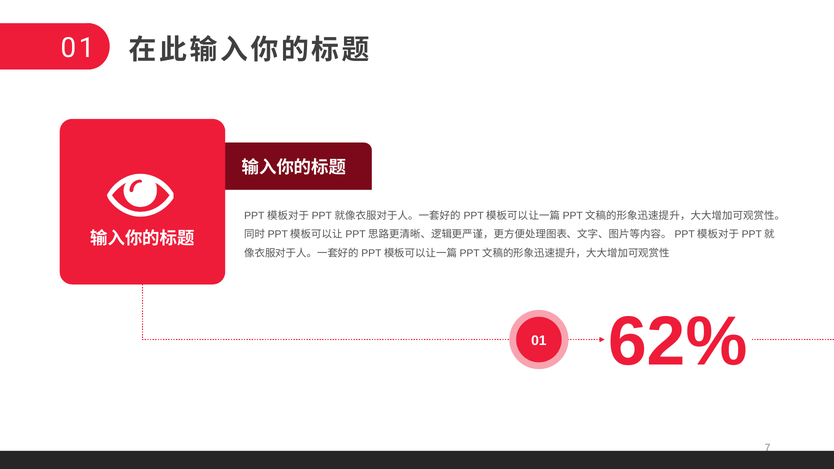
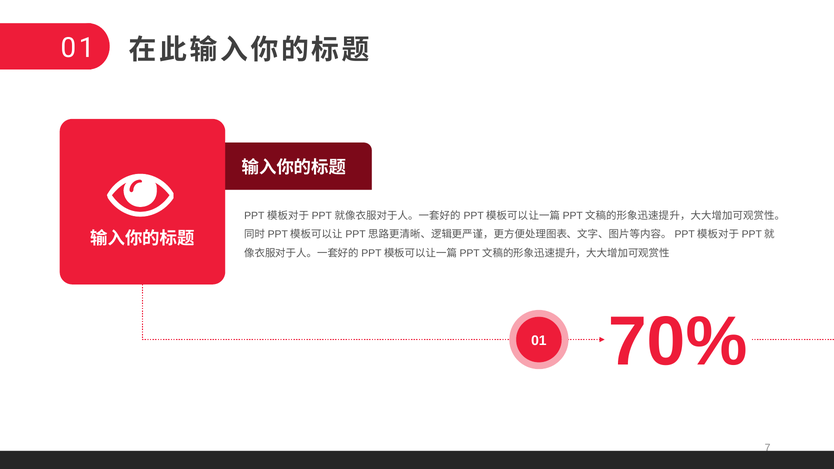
62%: 62% -> 70%
